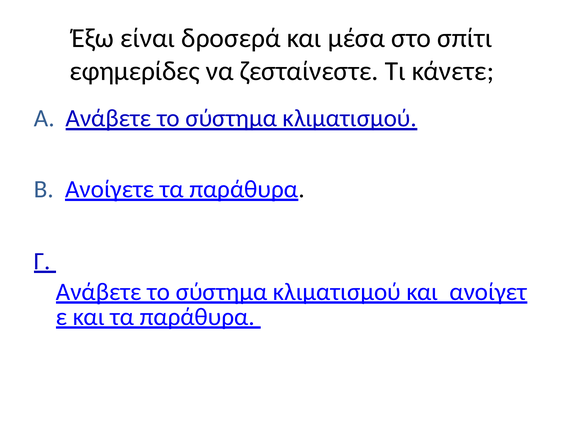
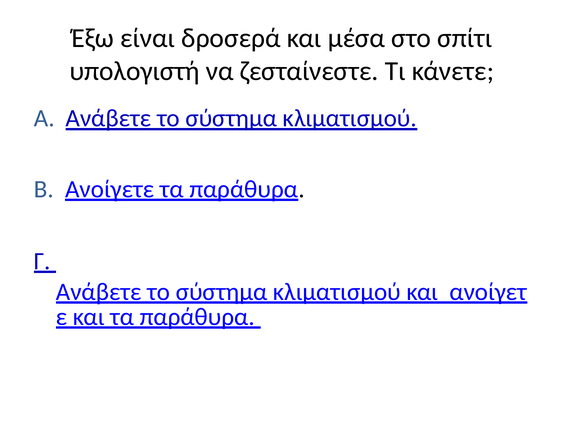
εφημερίδες: εφημερίδες -> υπολογιστή
